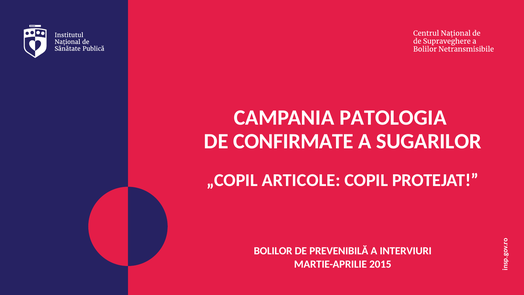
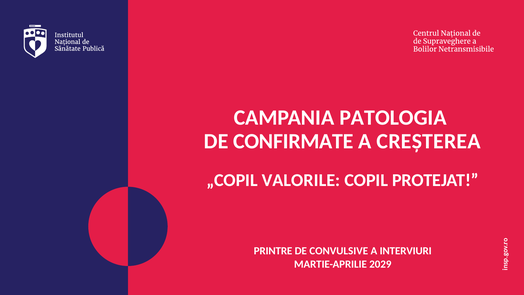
SUGARILOR: SUGARILOR -> CREȘTEREA
ARTICOLE: ARTICOLE -> VALORILE
BOLILOR: BOLILOR -> PRINTRE
PREVENIBILĂ: PREVENIBILĂ -> CONVULSIVE
2015: 2015 -> 2029
